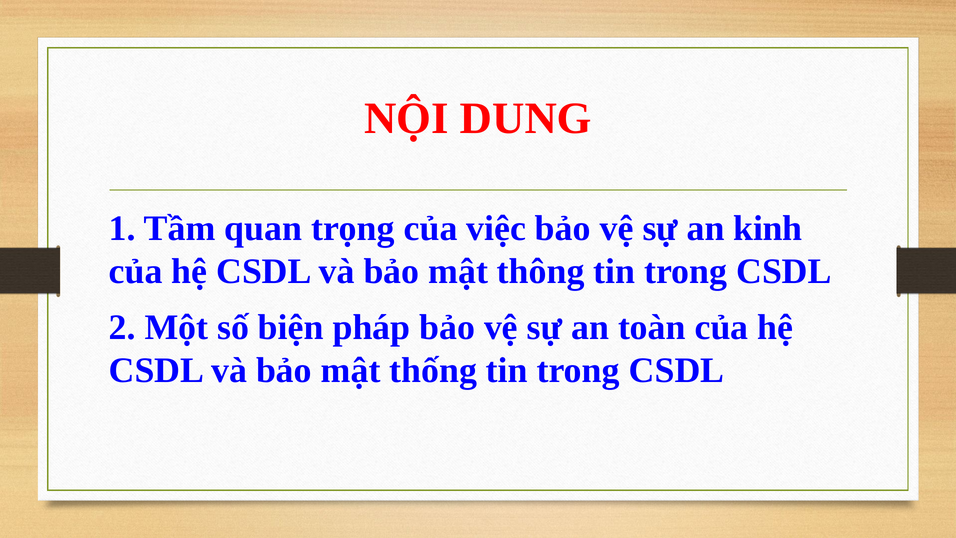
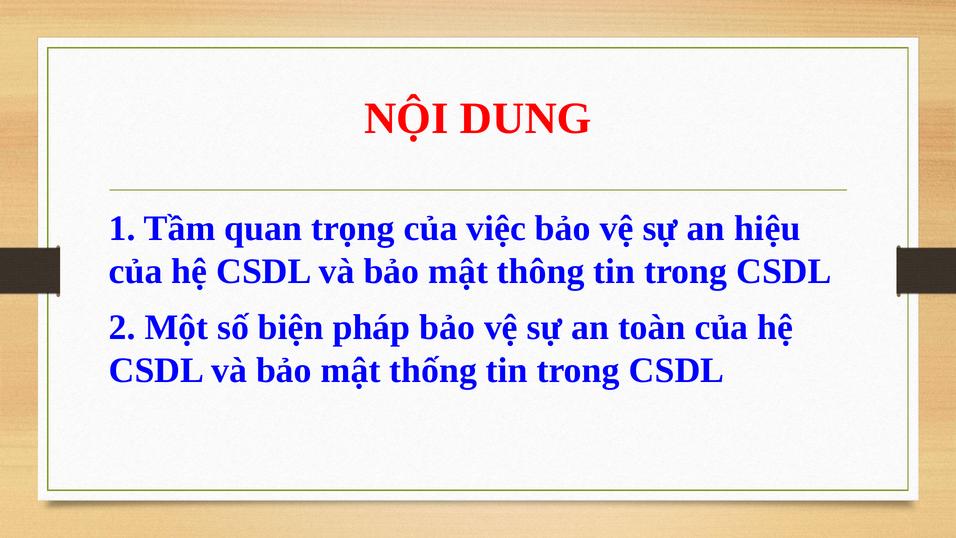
kinh: kinh -> hiệu
